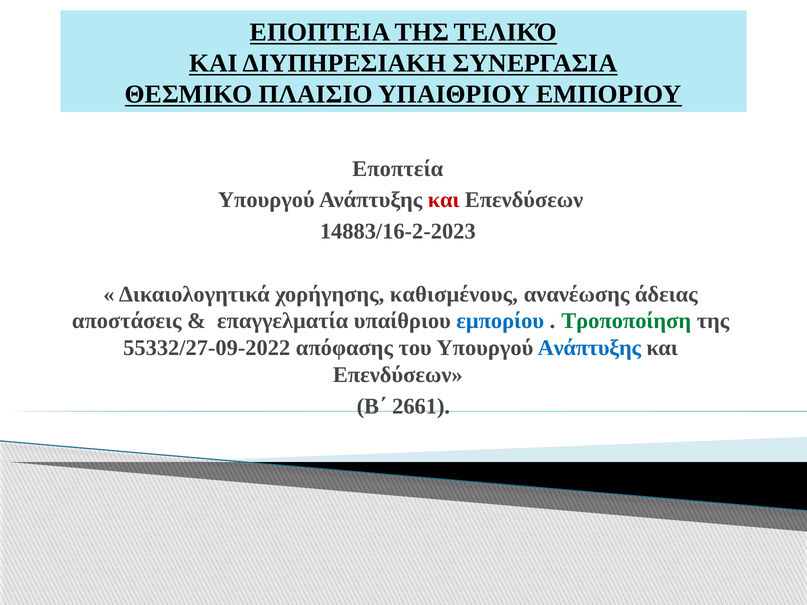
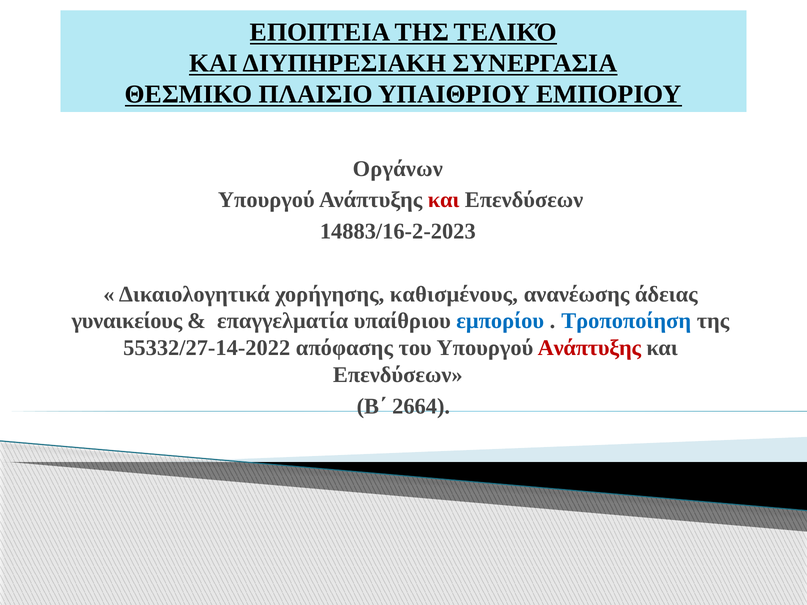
Εποπτεία: Εποπτεία -> Οργάνων
αποστάσεις: αποστάσεις -> γυναικείους
Τροποποίηση colour: green -> blue
55332/27-09-2022: 55332/27-09-2022 -> 55332/27-14-2022
Ανάπτυξης at (589, 348) colour: blue -> red
2661: 2661 -> 2664
